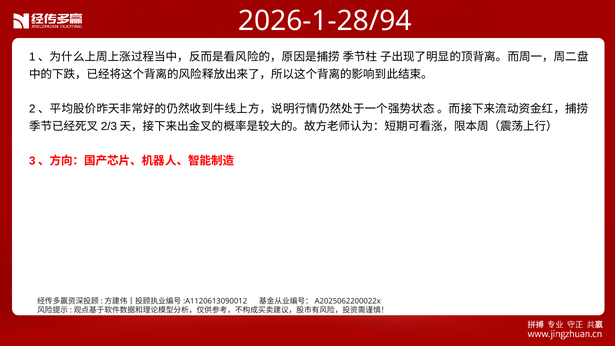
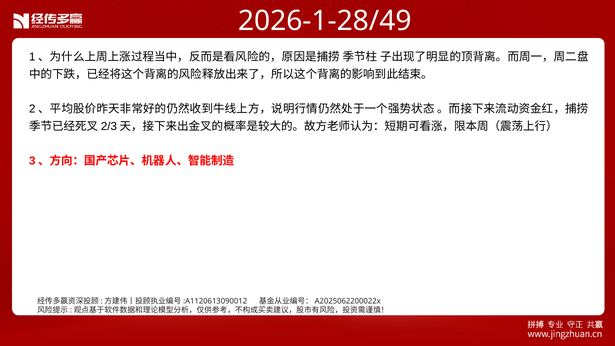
2026-1-28/94: 2026-1-28/94 -> 2026-1-28/49
